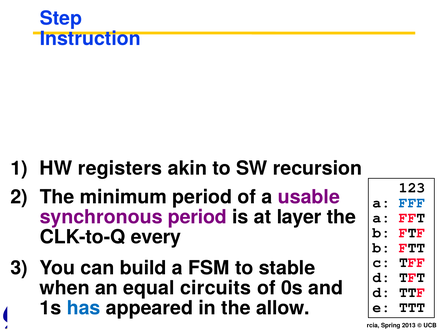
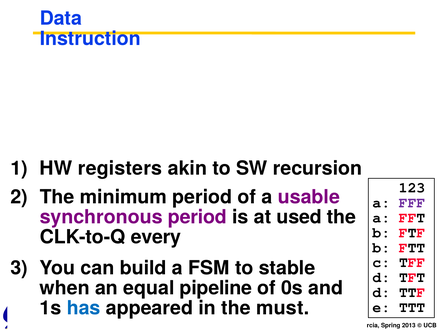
Step: Step -> Data
FFF colour: blue -> purple
layer: layer -> used
equal circuits: circuits -> pipeline
allow: allow -> must
